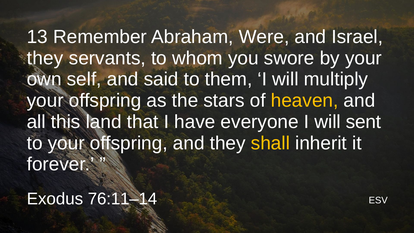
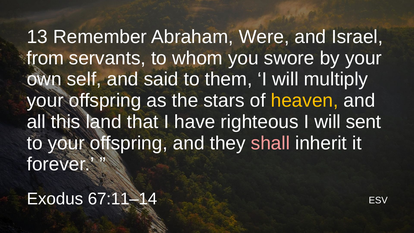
they at (45, 58): they -> from
everyone: everyone -> righteous
shall colour: yellow -> pink
76:11–14: 76:11–14 -> 67:11–14
